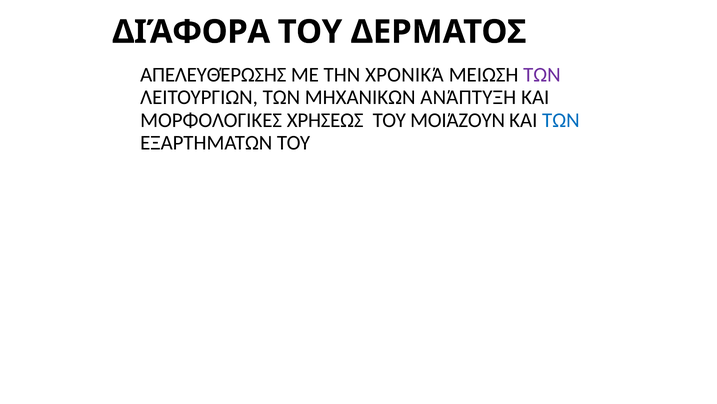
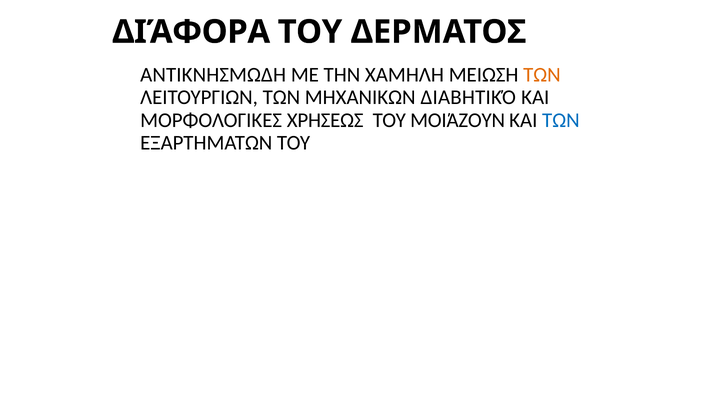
ΑΠΕΛΕΥΘΈΡΩΣΗΣ: ΑΠΕΛΕΥΘΈΡΩΣΗΣ -> ΑΝΤΙΚΝΗΣΜΩΔΗ
ΧΡΟΝΙΚΆ: ΧΡΟΝΙΚΆ -> ΧΑΜΗΛΗ
ΤΩΝ at (542, 75) colour: purple -> orange
ΑΝΆΠΤΥΞΗ: ΑΝΆΠΤΥΞΗ -> ΔΙΑΒΗΤΙΚΌ
